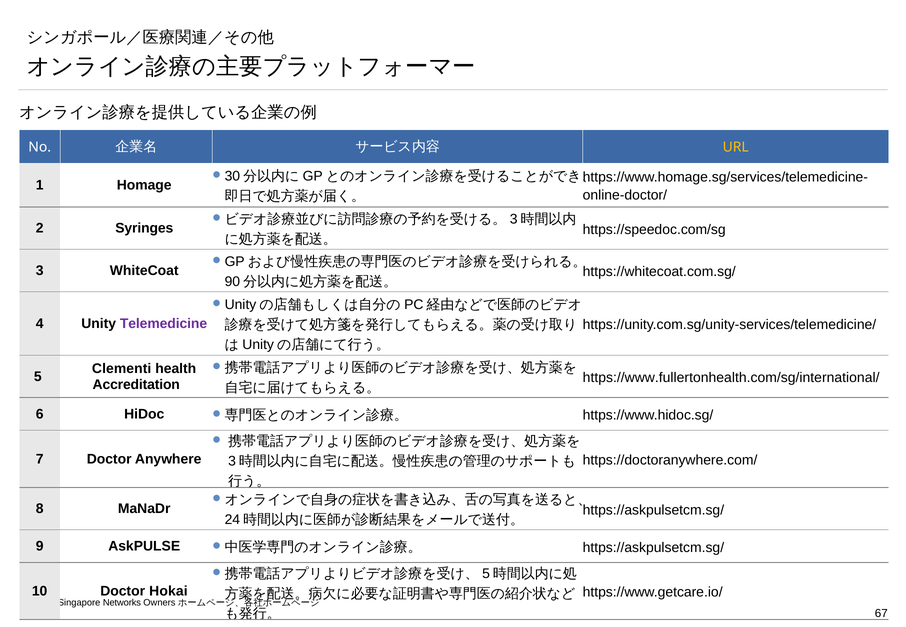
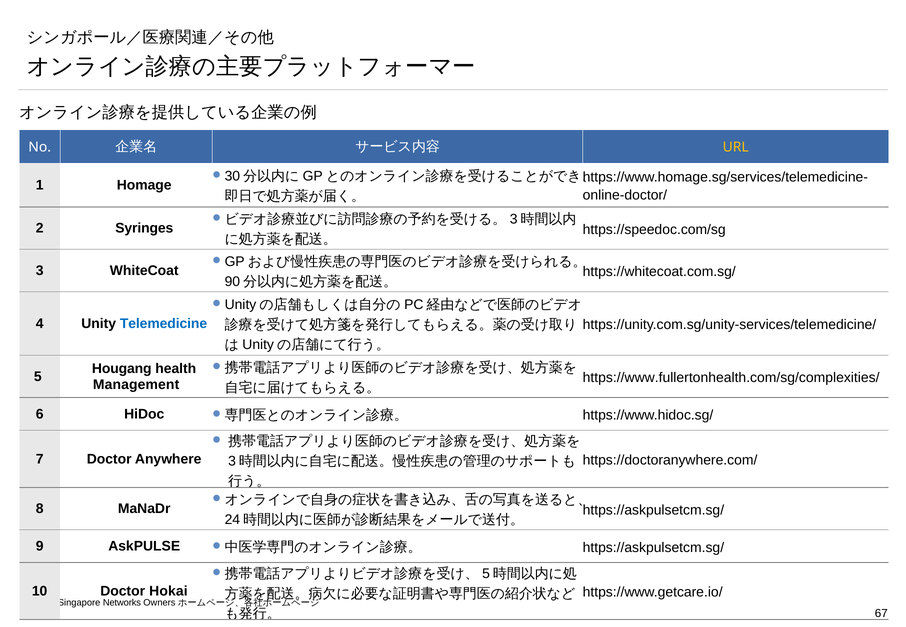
Telemedicine colour: purple -> blue
Clementi: Clementi -> Hougang
https://www.fullertonhealth.com/sg/international/: https://www.fullertonhealth.com/sg/international/ -> https://www.fullertonhealth.com/sg/complexities/
Accreditation: Accreditation -> Management
